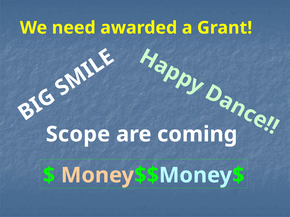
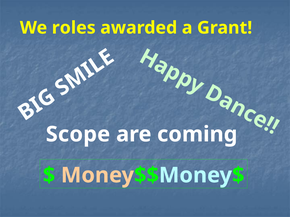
need: need -> roles
